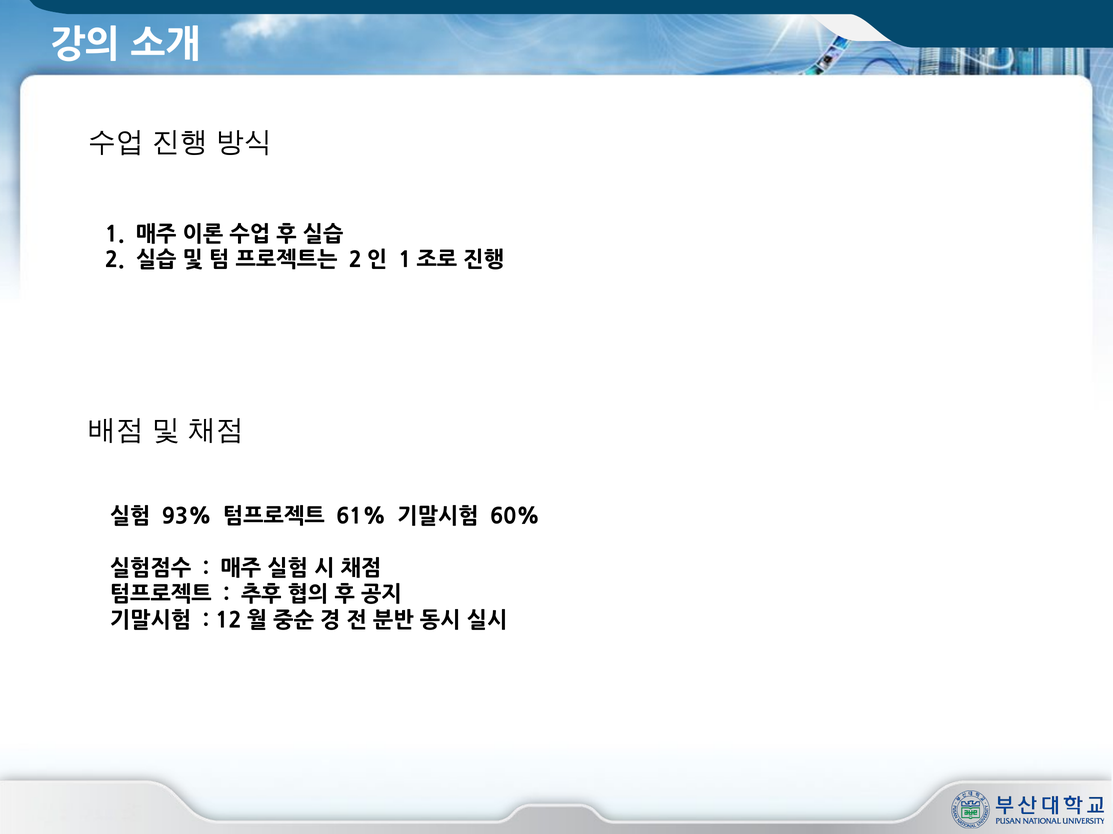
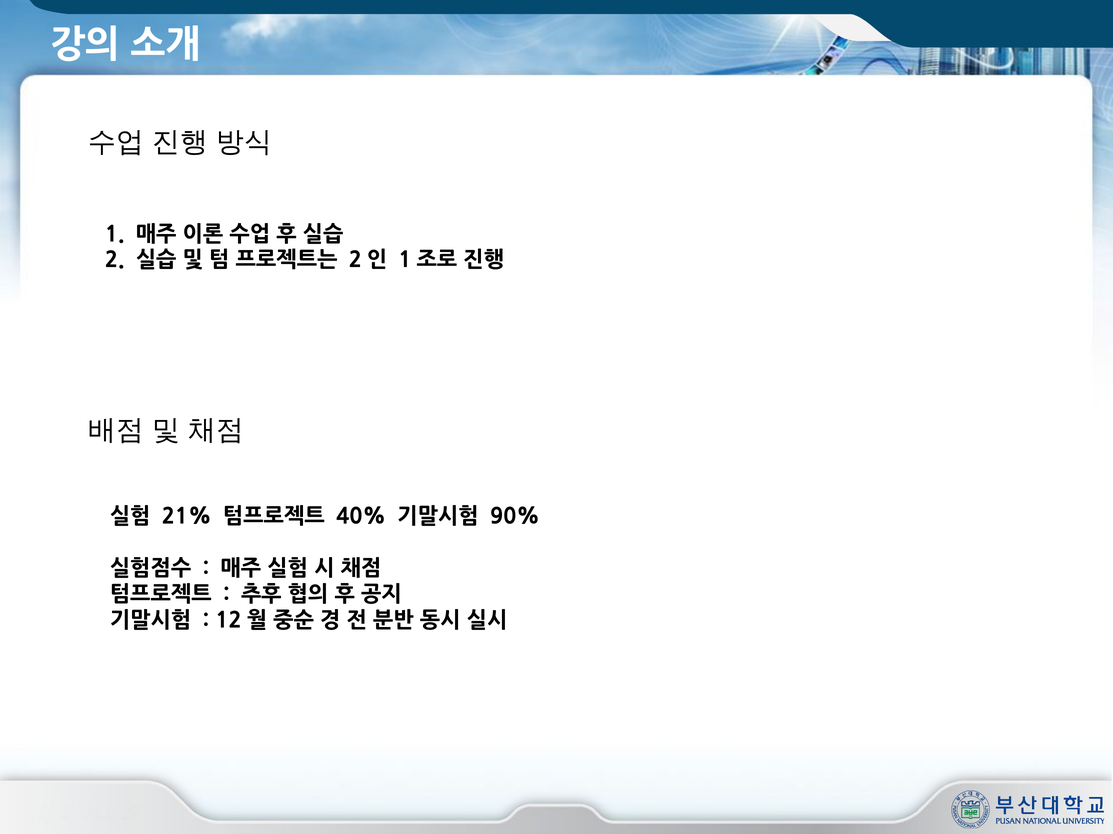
93%: 93% -> 21%
61%: 61% -> 40%
60%: 60% -> 90%
